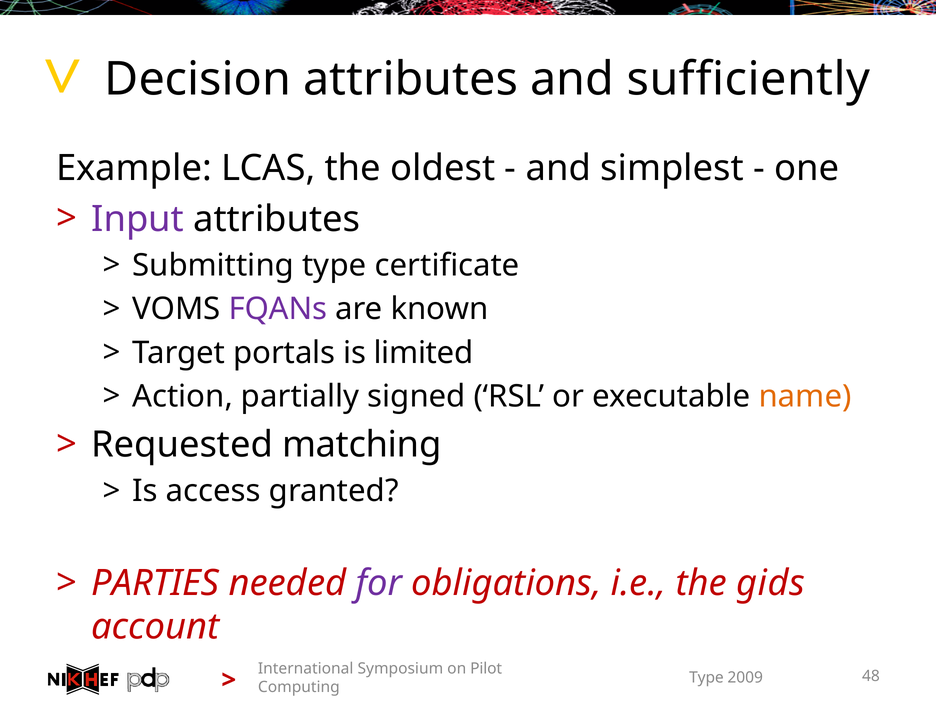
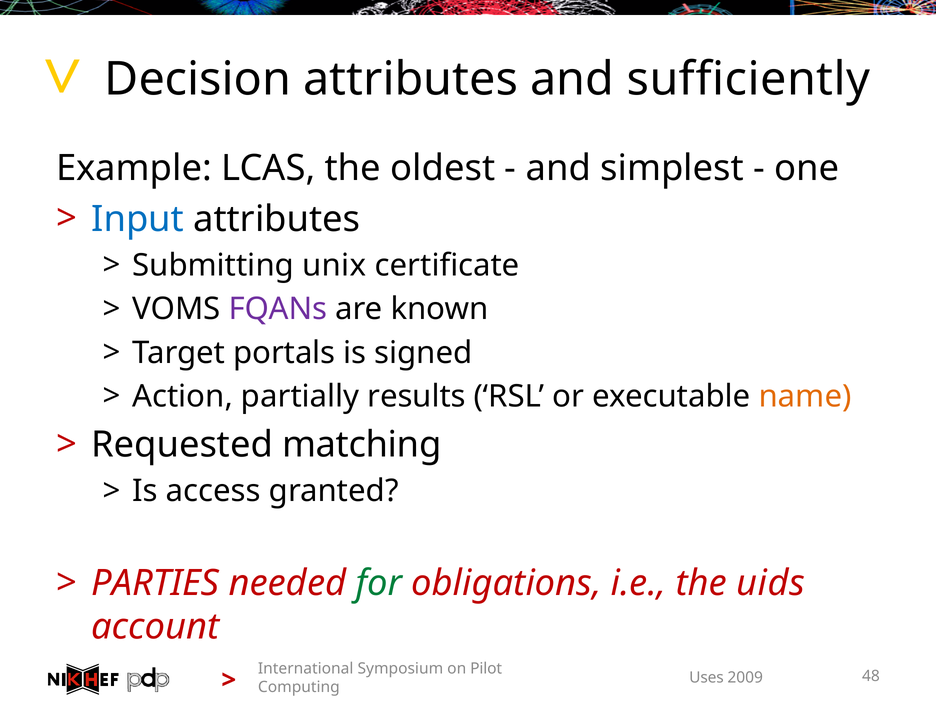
Input colour: purple -> blue
Submitting type: type -> unix
limited: limited -> signed
signed: signed -> results
for colour: purple -> green
gids: gids -> uids
Type at (706, 678): Type -> Uses
